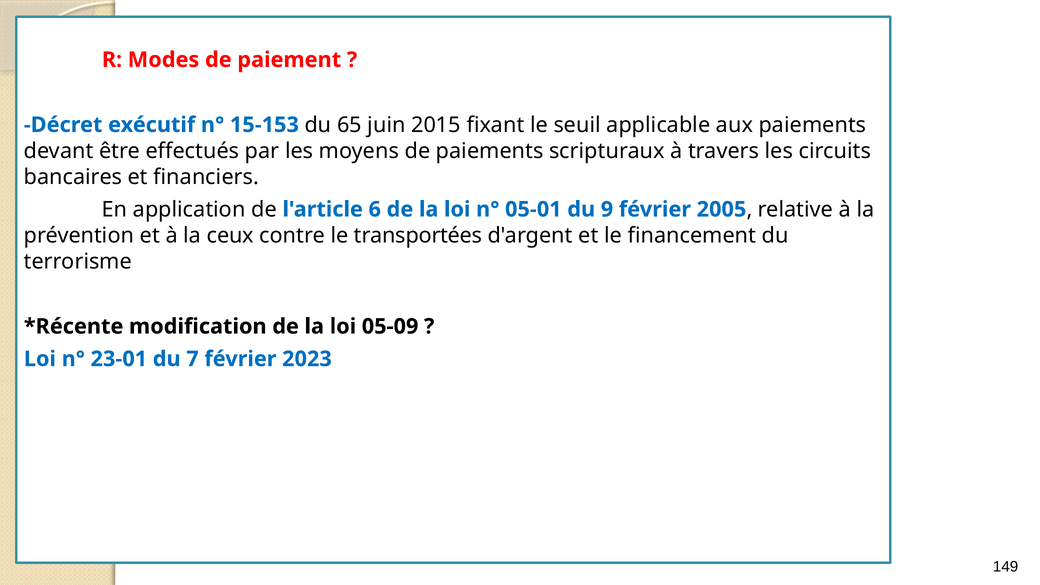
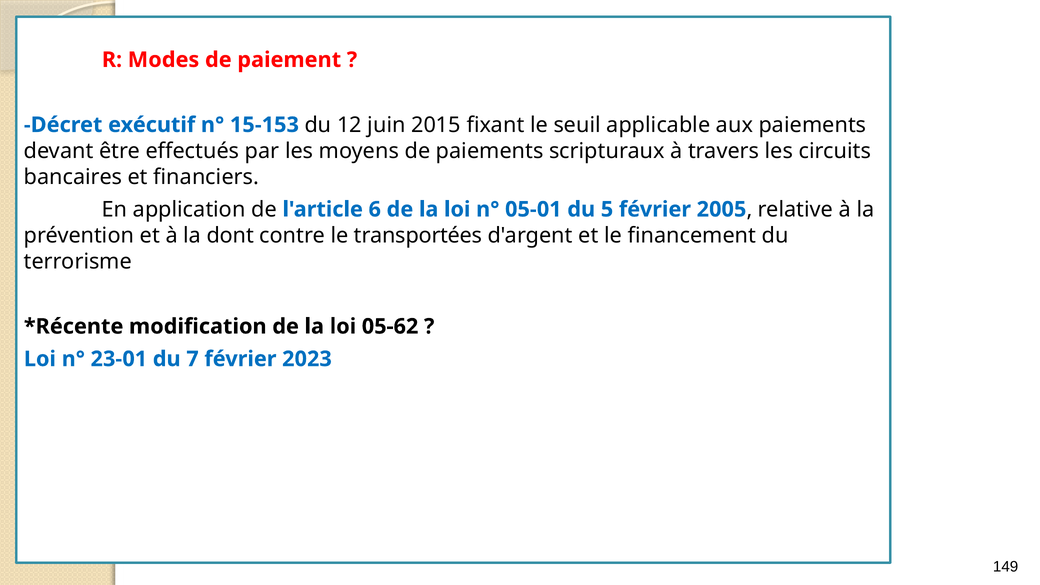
65: 65 -> 12
9: 9 -> 5
ceux: ceux -> dont
05-09: 05-09 -> 05-62
